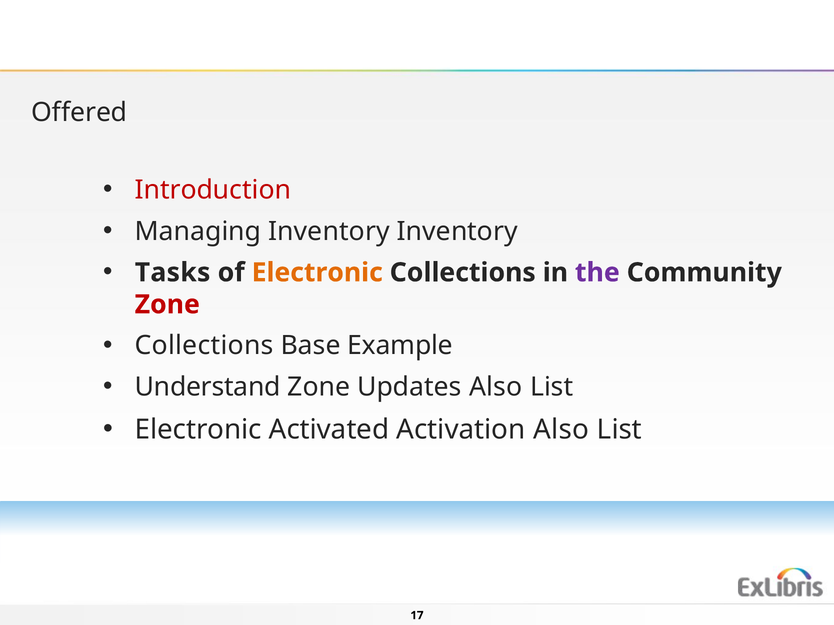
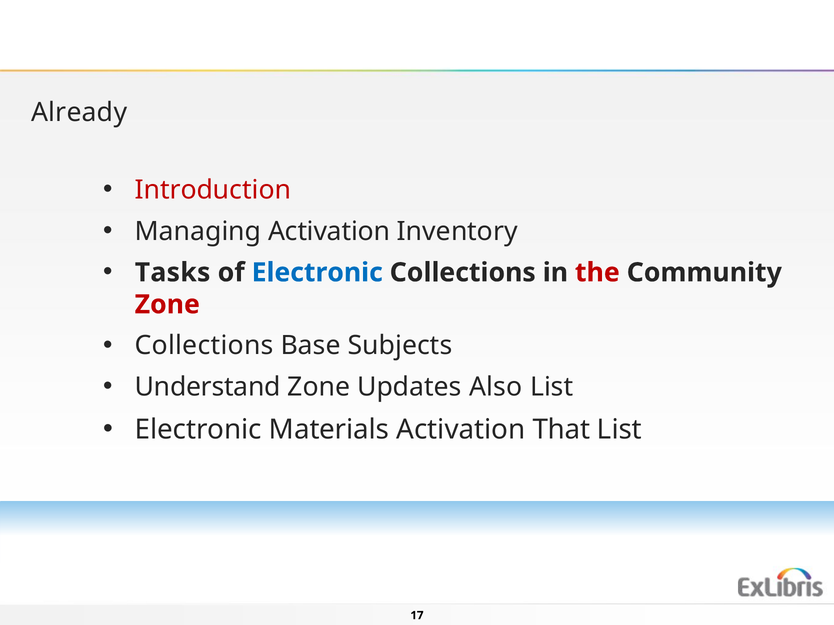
Offered: Offered -> Already
Managing Inventory: Inventory -> Activation
Electronic at (317, 273) colour: orange -> blue
the colour: purple -> red
Example: Example -> Subjects
Activated: Activated -> Materials
Activation Also: Also -> That
